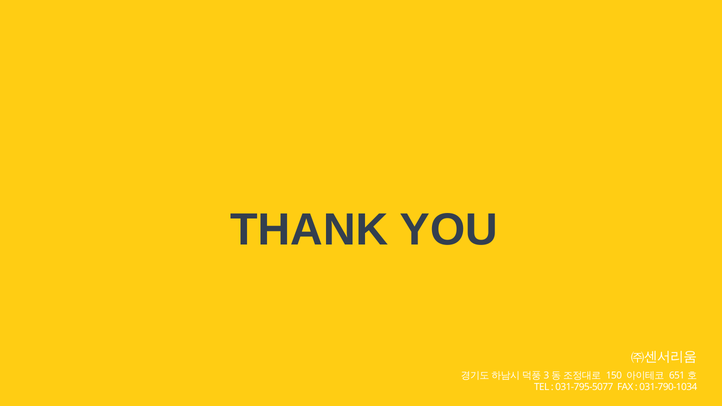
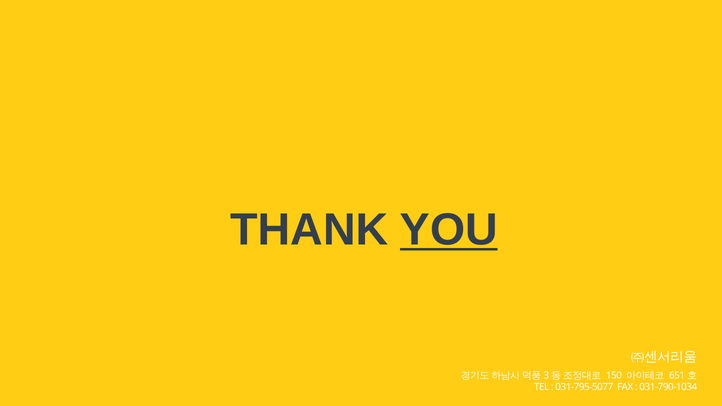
YOU underline: none -> present
